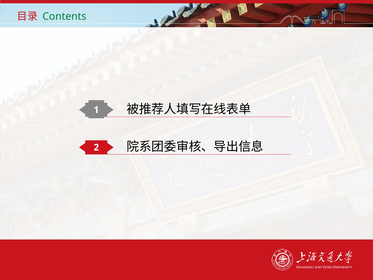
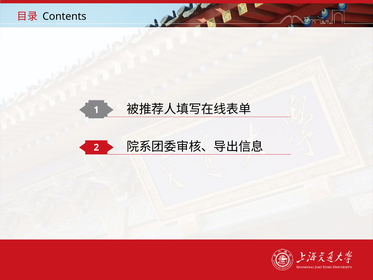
Contents colour: green -> black
